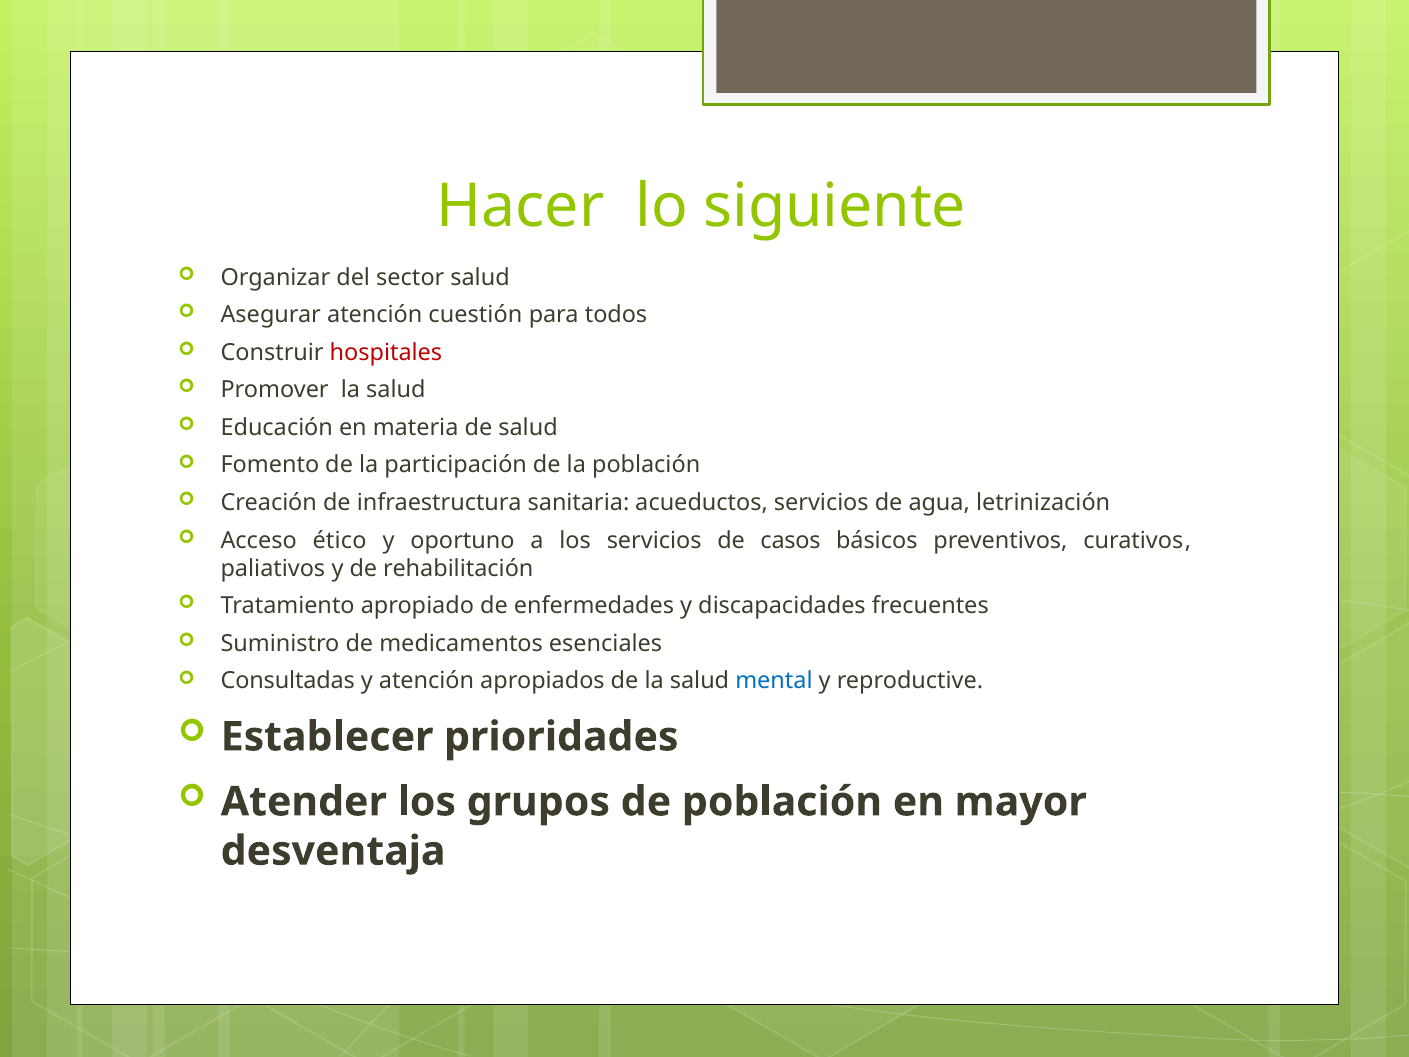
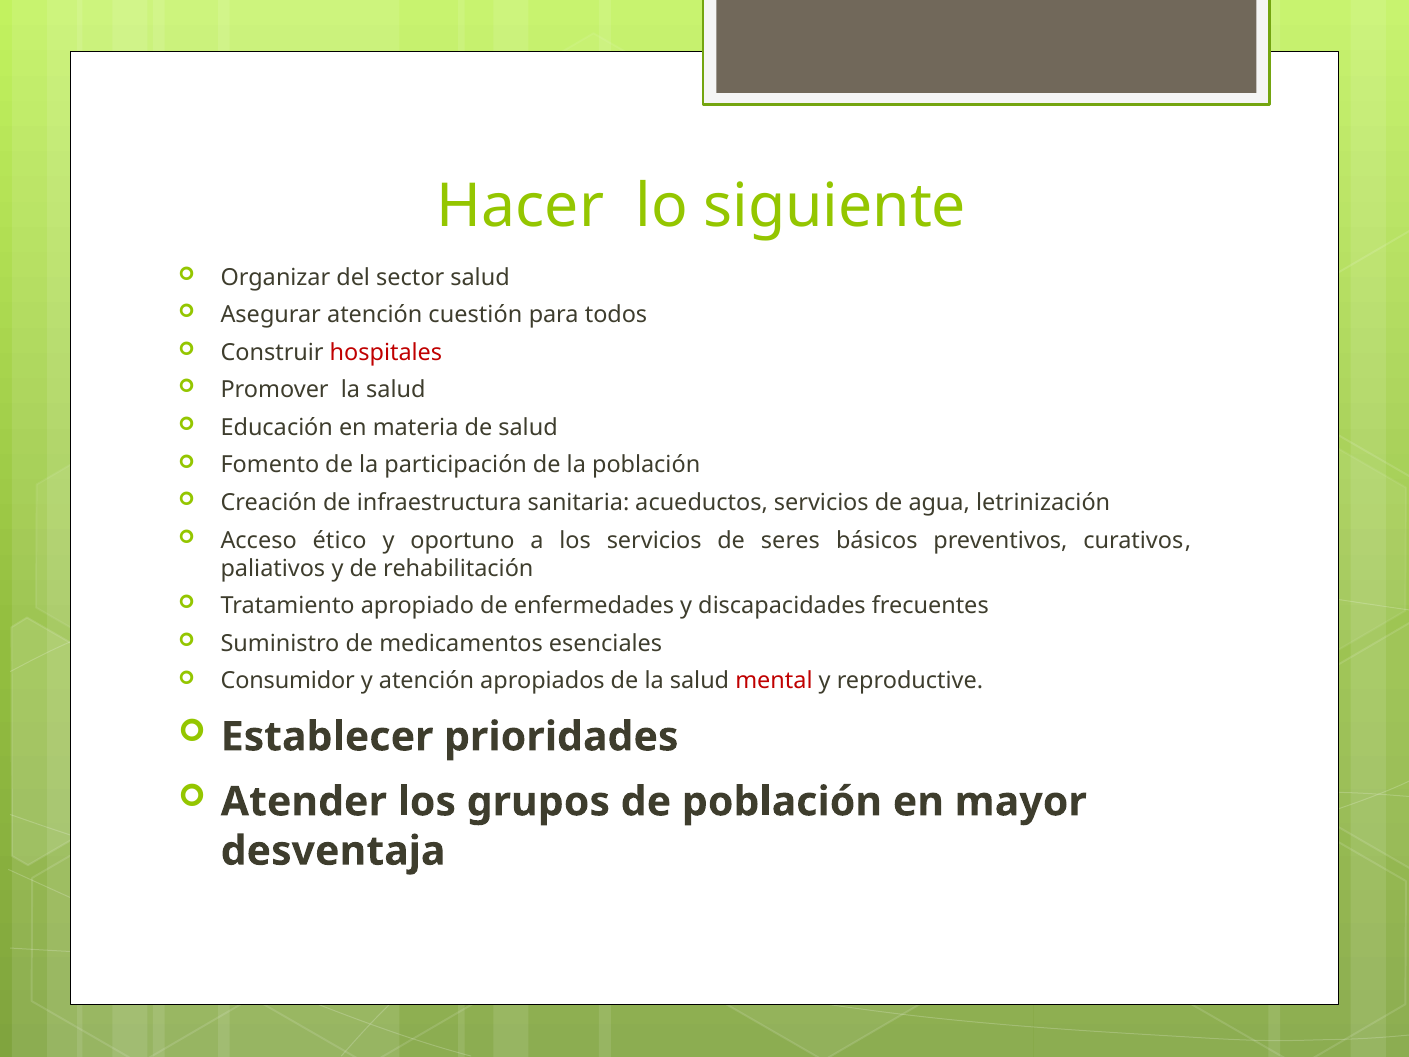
casos: casos -> seres
Consultadas: Consultadas -> Consumidor
mental colour: blue -> red
